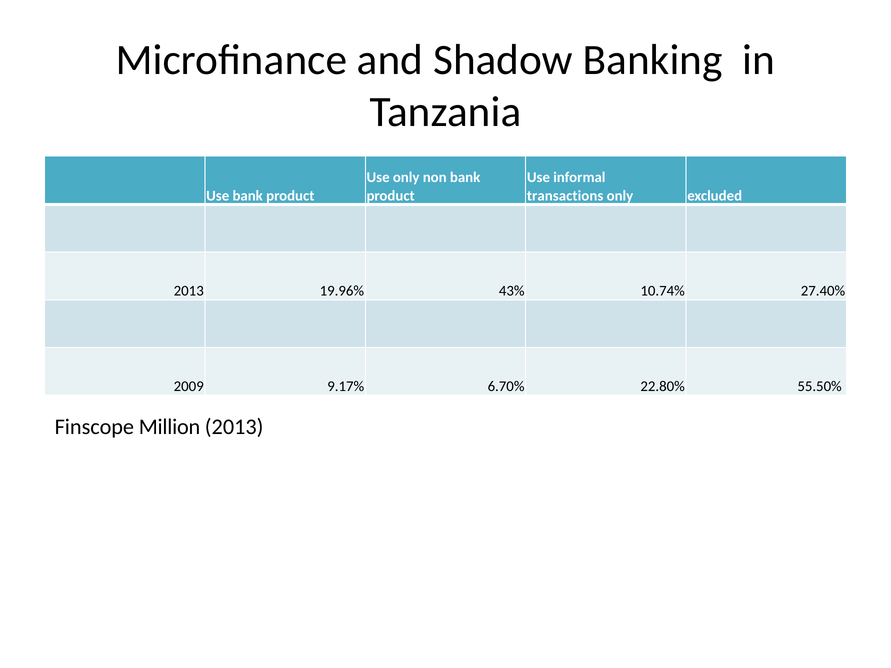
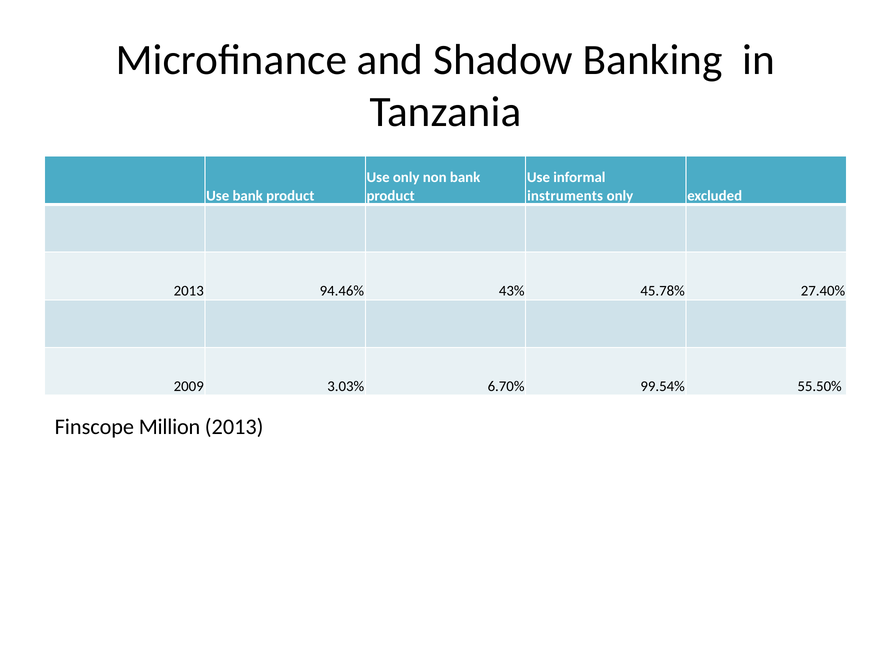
transactions: transactions -> instruments
19.96%: 19.96% -> 94.46%
10.74%: 10.74% -> 45.78%
9.17%: 9.17% -> 3.03%
22.80%: 22.80% -> 99.54%
